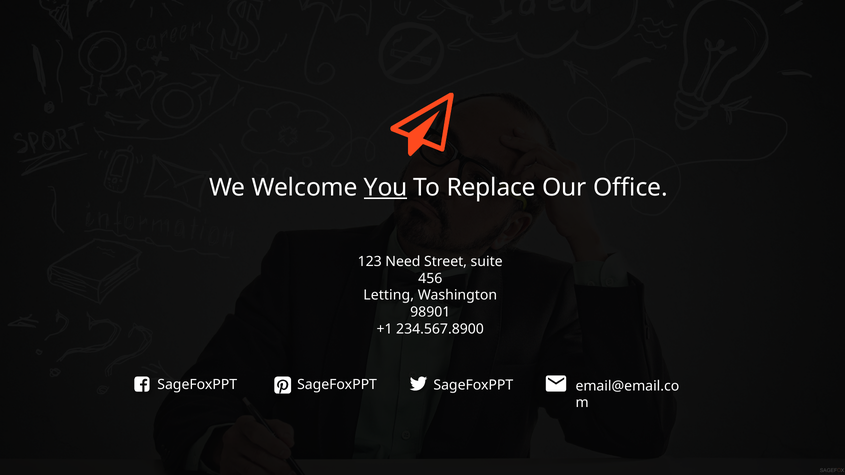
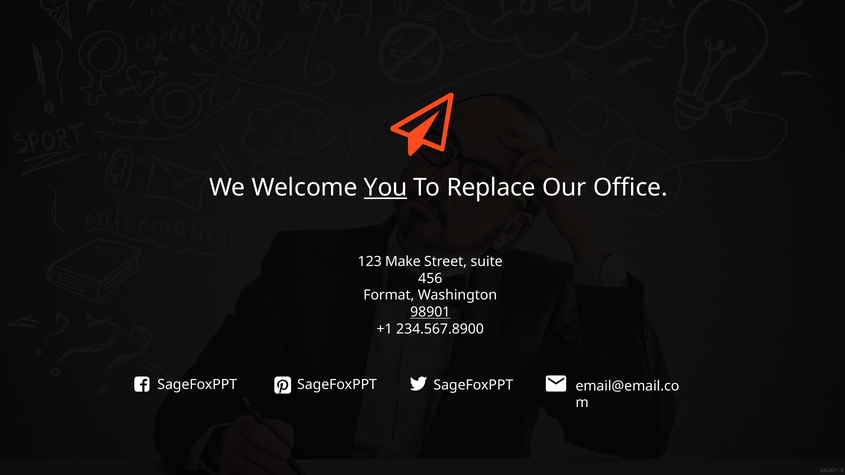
Need: Need -> Make
Letting: Letting -> Format
98901 underline: none -> present
